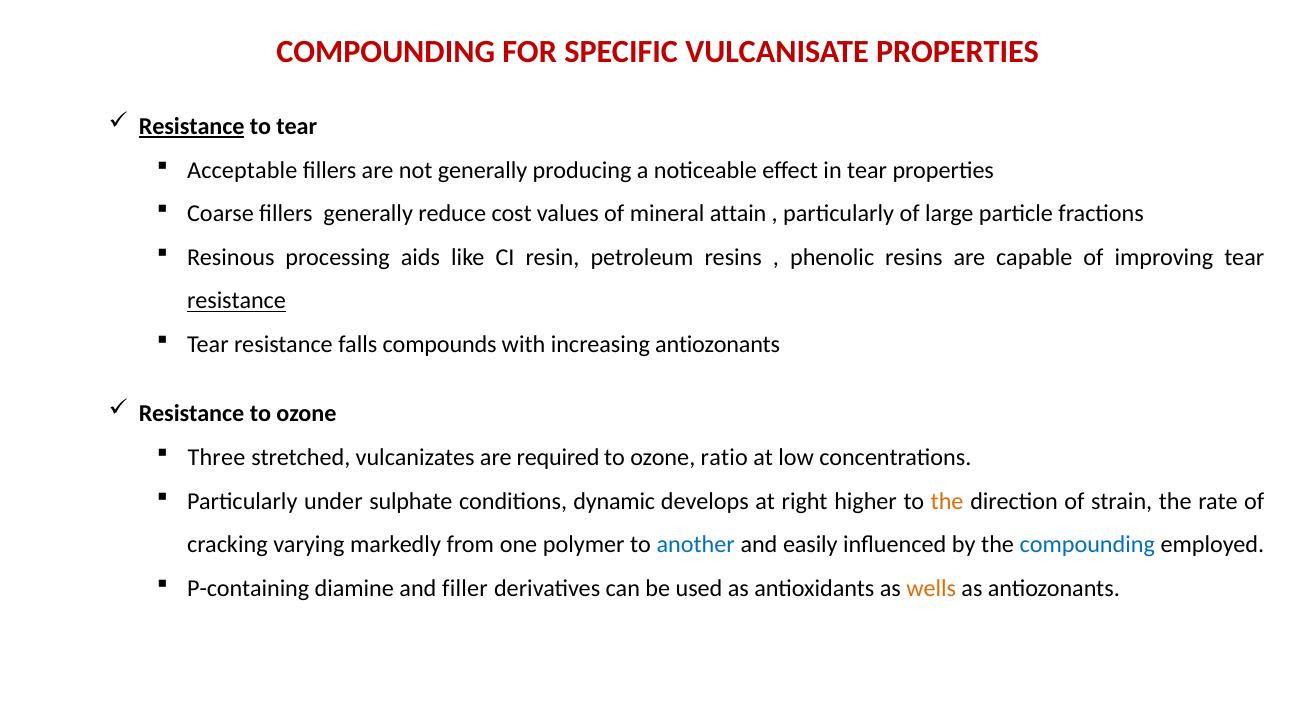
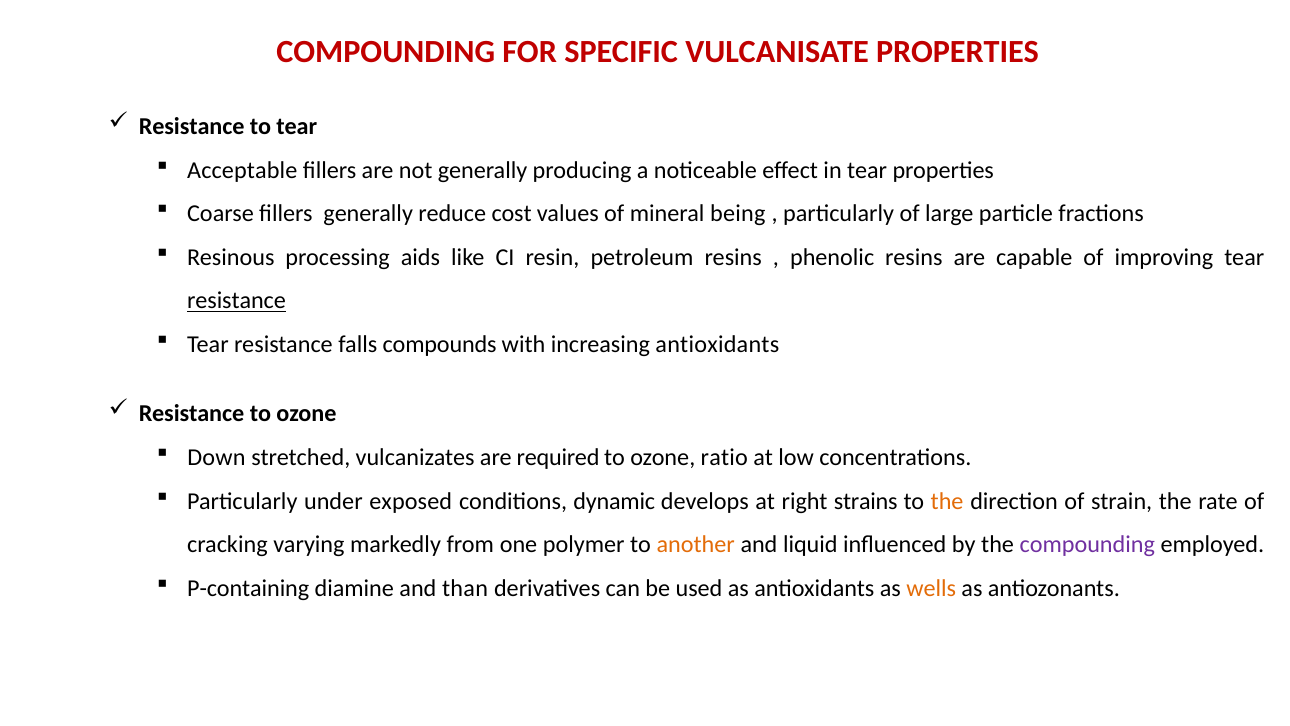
Resistance at (192, 127) underline: present -> none
attain: attain -> being
increasing antiozonants: antiozonants -> antioxidants
Three: Three -> Down
sulphate: sulphate -> exposed
higher: higher -> strains
another colour: blue -> orange
easily: easily -> liquid
compounding at (1087, 544) colour: blue -> purple
filler: filler -> than
